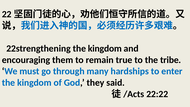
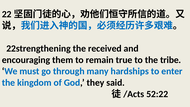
22strengthening the kingdom: kingdom -> received
22:22: 22:22 -> 52:22
